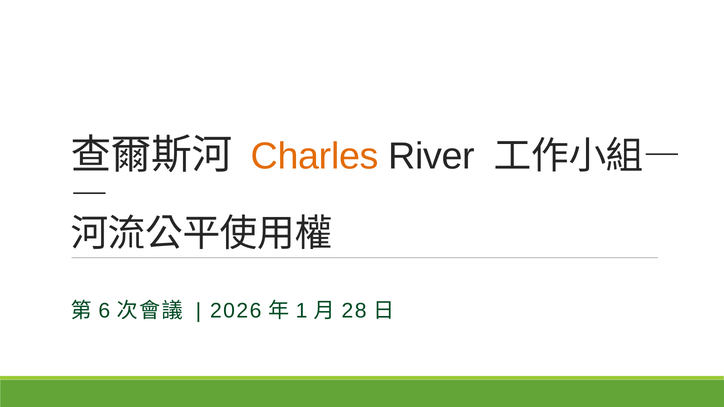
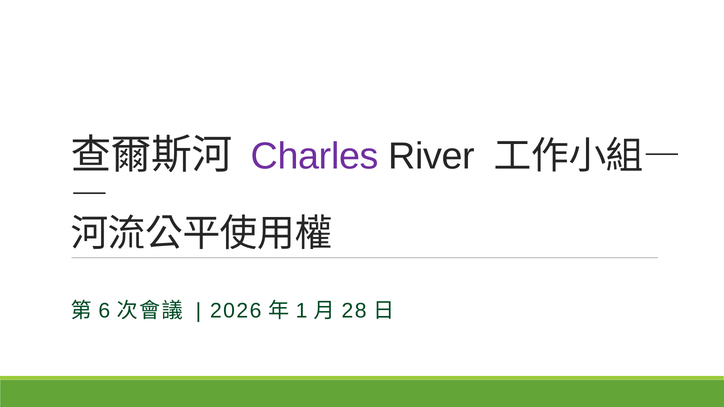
Charles colour: orange -> purple
